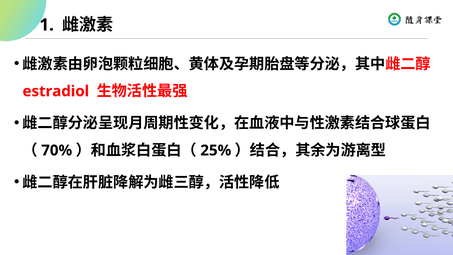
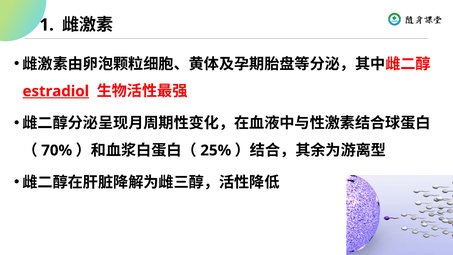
estradiol underline: none -> present
